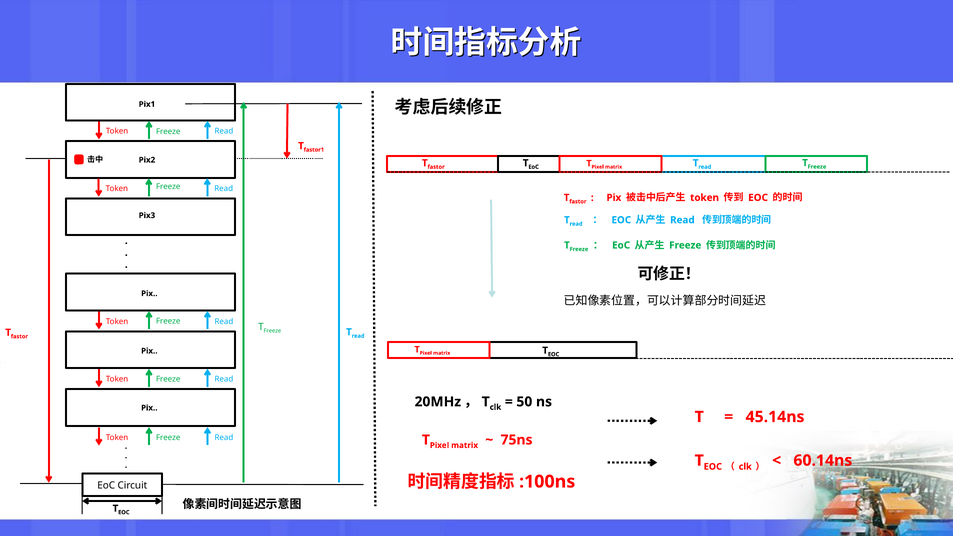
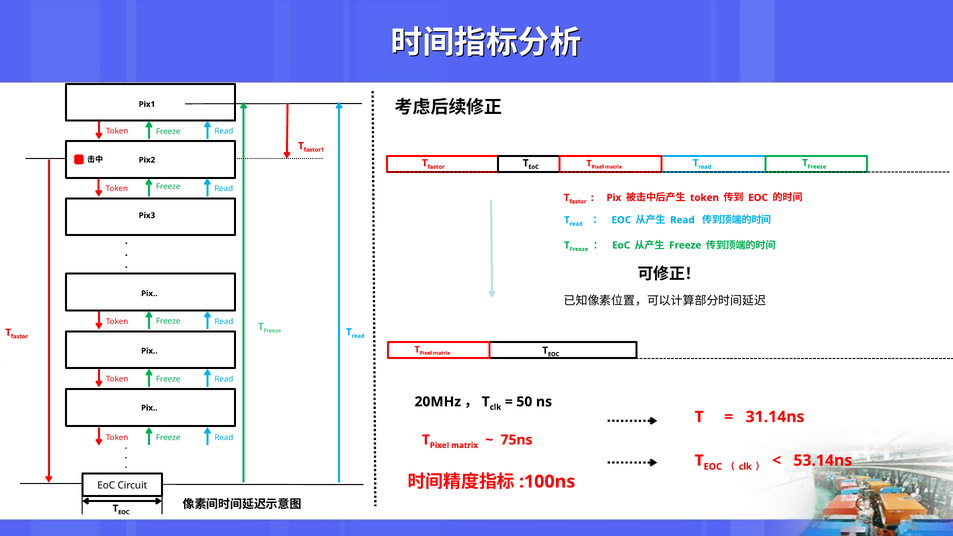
45.14ns: 45.14ns -> 31.14ns
60.14ns: 60.14ns -> 53.14ns
